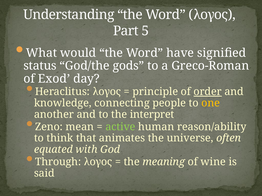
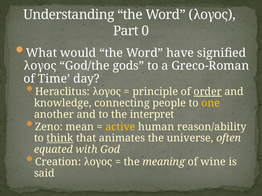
5: 5 -> 0
status at (40, 66): status -> λογος
Exod: Exod -> Time
active colour: light green -> yellow
think underline: none -> present
Through: Through -> Creation
